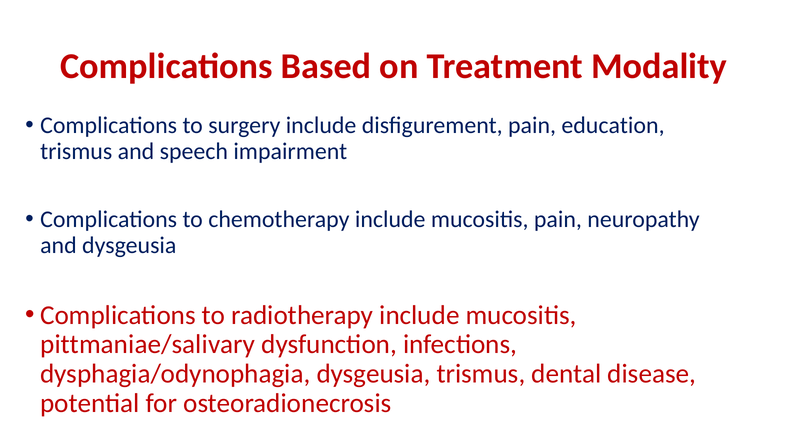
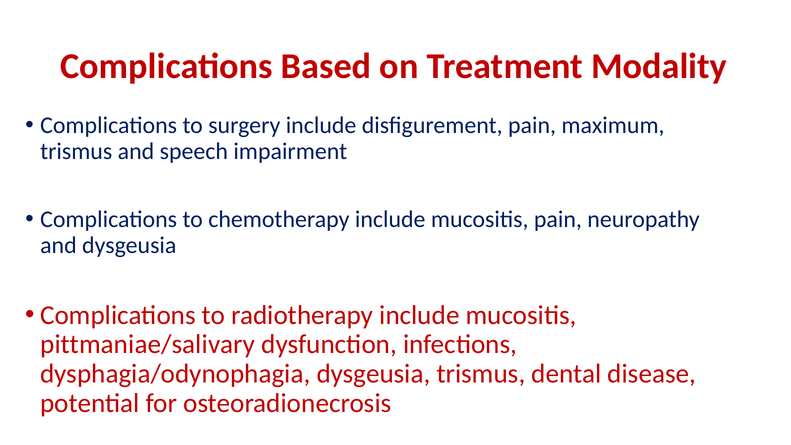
education: education -> maximum
